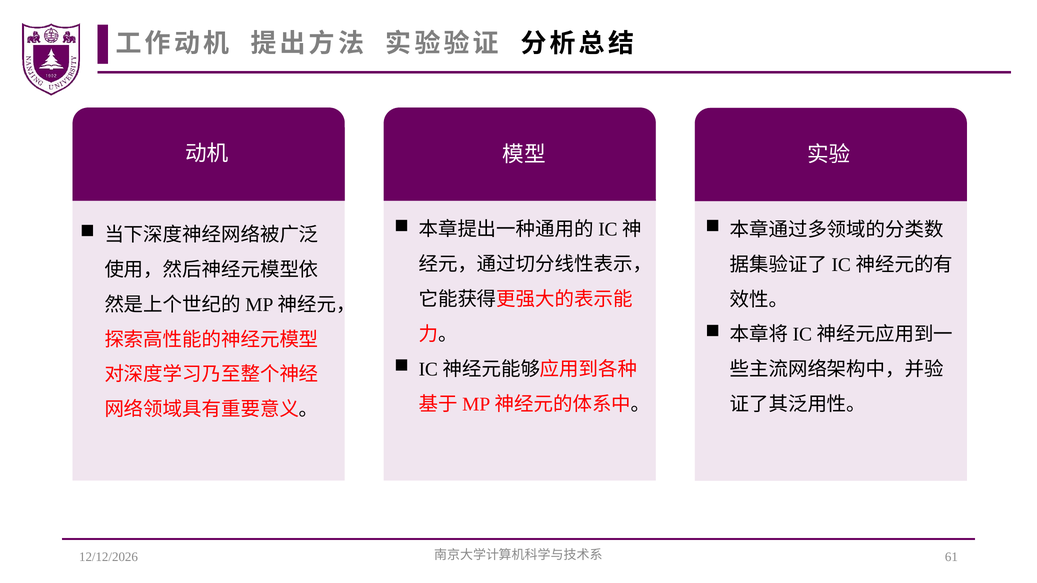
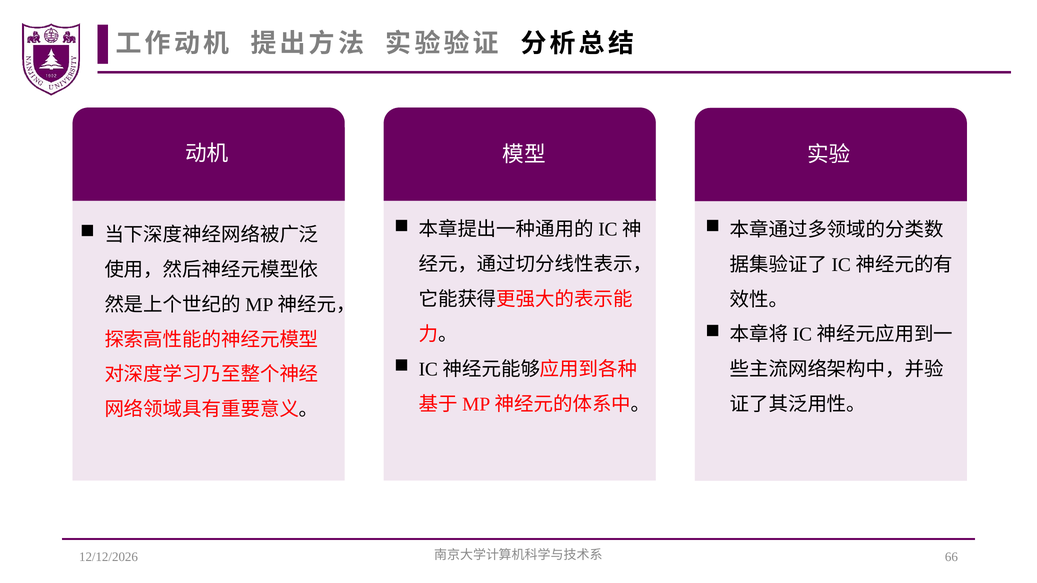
61: 61 -> 66
